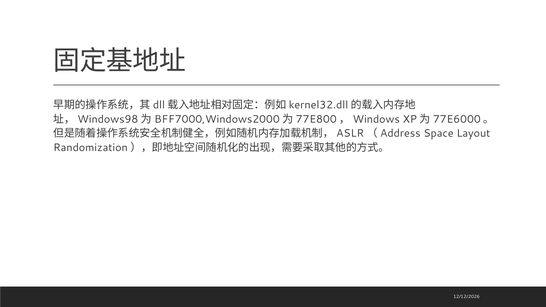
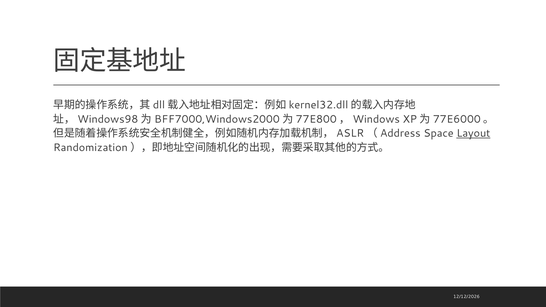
Layout underline: none -> present
